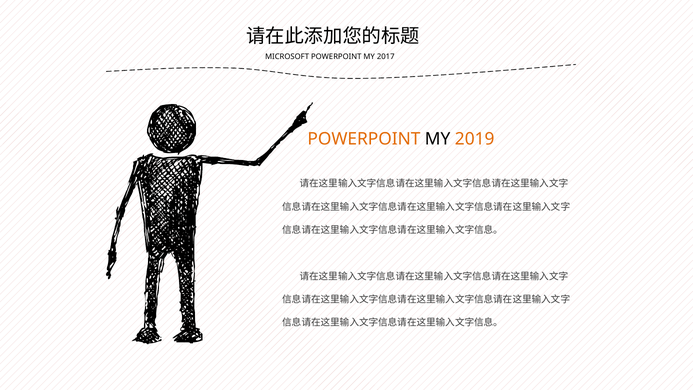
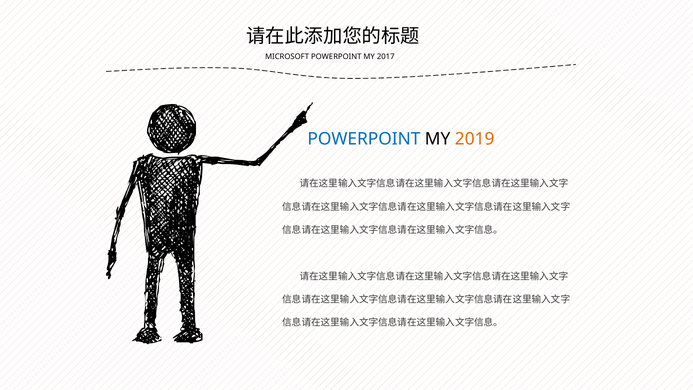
POWERPOINT at (364, 139) colour: orange -> blue
